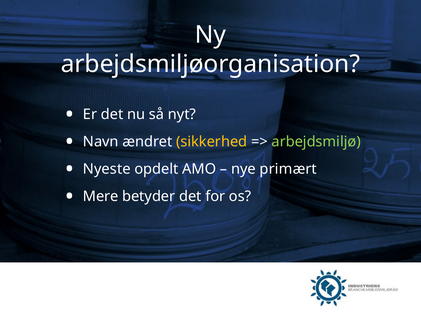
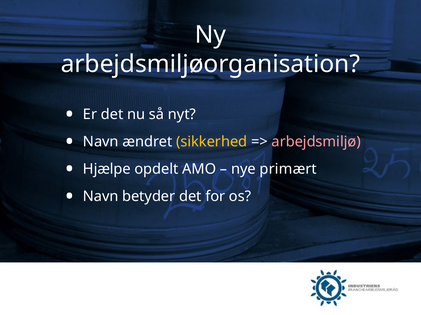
arbejdsmiljø colour: light green -> pink
Nyeste: Nyeste -> Hjælpe
Mere at (101, 197): Mere -> Navn
